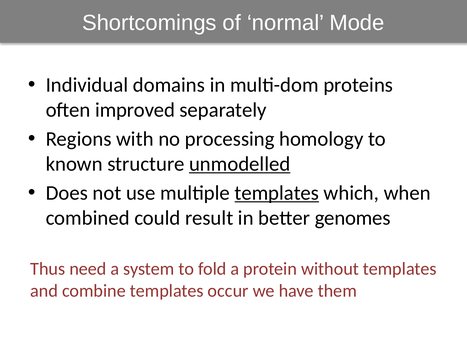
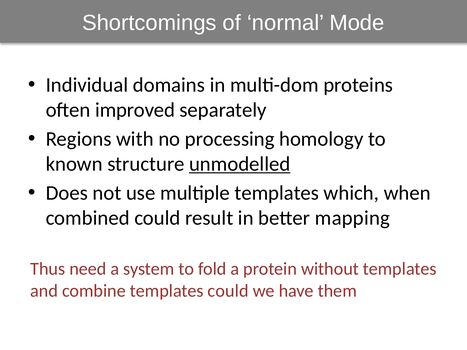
templates at (277, 193) underline: present -> none
genomes: genomes -> mapping
templates occur: occur -> could
